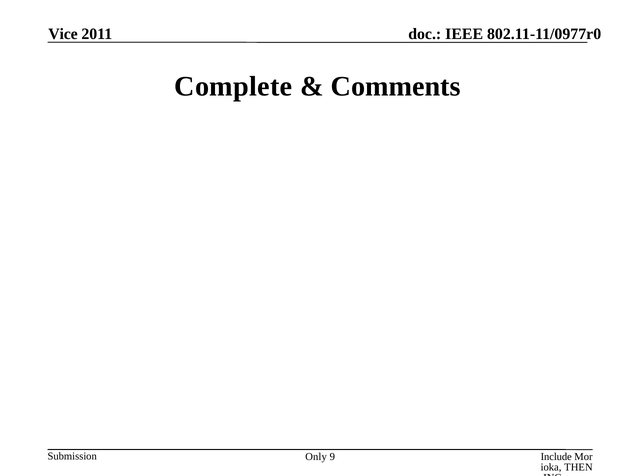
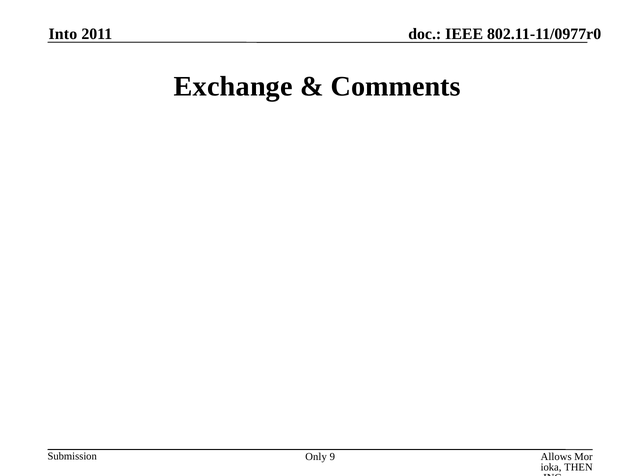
Vice: Vice -> Into
Complete: Complete -> Exchange
Include: Include -> Allows
